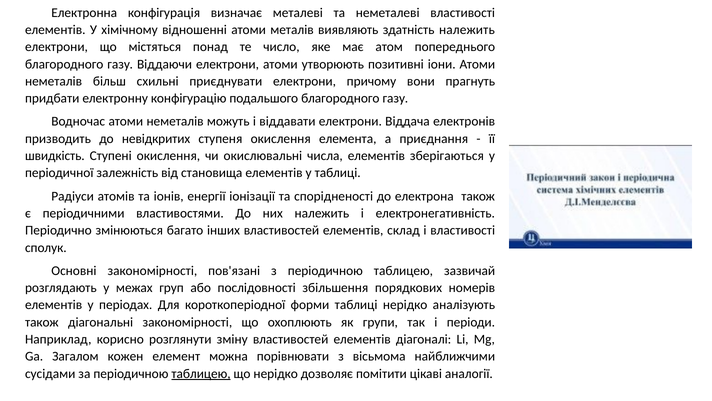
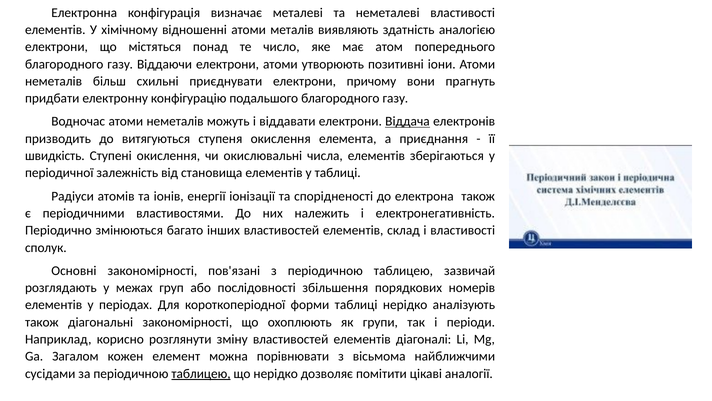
здатність належить: належить -> аналогією
Віддача underline: none -> present
невідкритих: невідкритих -> витягуються
